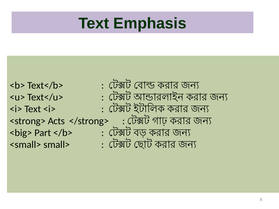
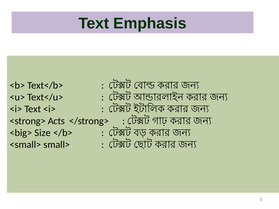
Part: Part -> Size
